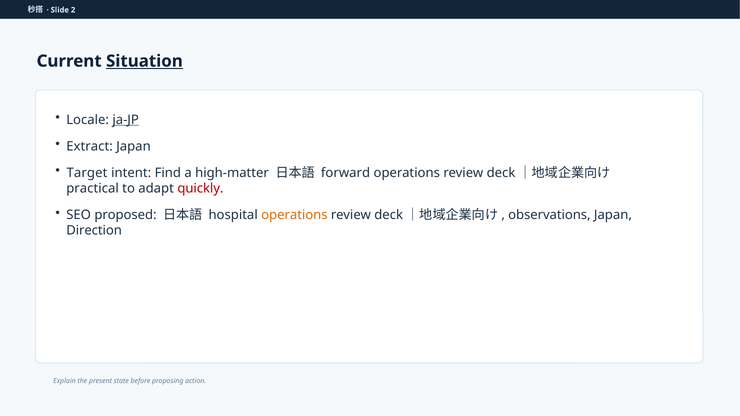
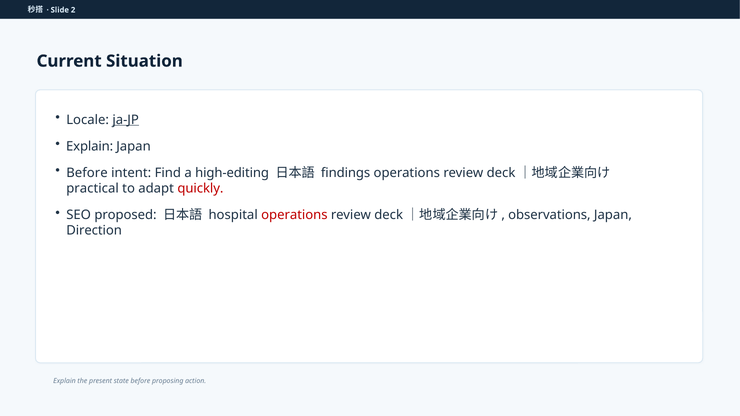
Situation underline: present -> none
Extract at (90, 146): Extract -> Explain
Target at (87, 173): Target -> Before
high-matter: high-matter -> high-editing
forward: forward -> findings
operations at (294, 215) colour: orange -> red
